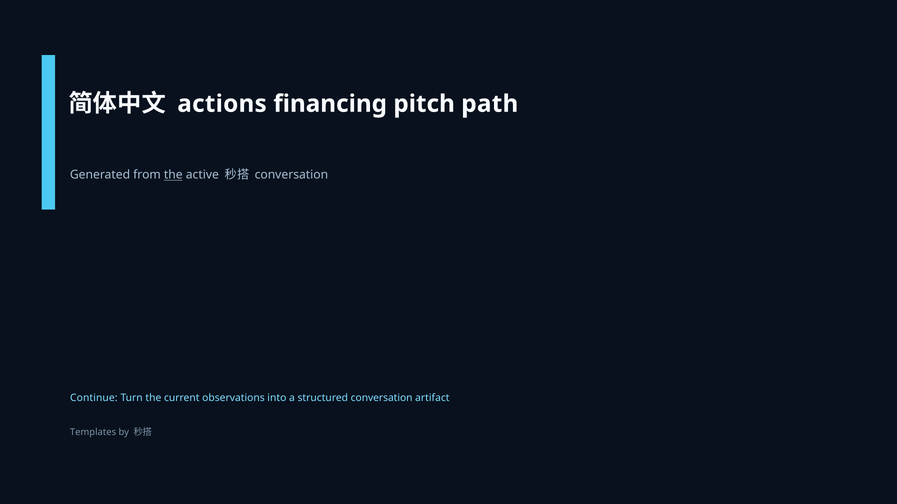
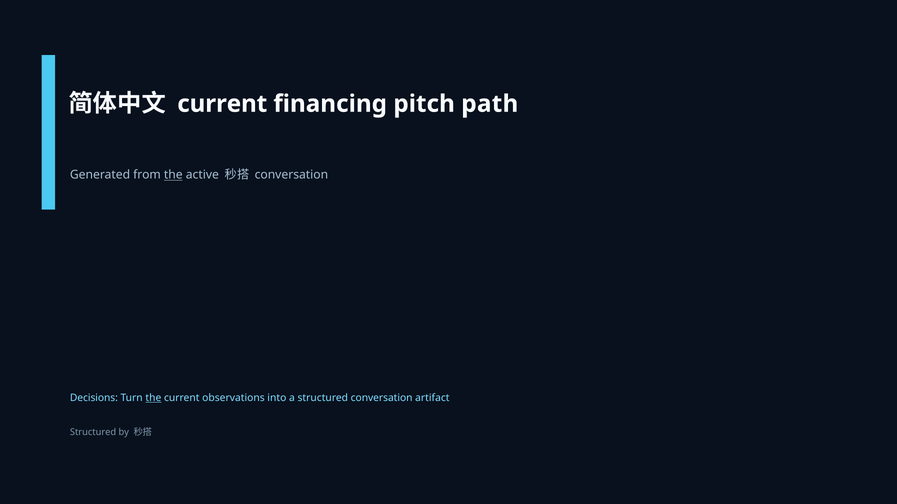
actions at (222, 104): actions -> current
Continue: Continue -> Decisions
the at (153, 398) underline: none -> present
Templates at (93, 433): Templates -> Structured
